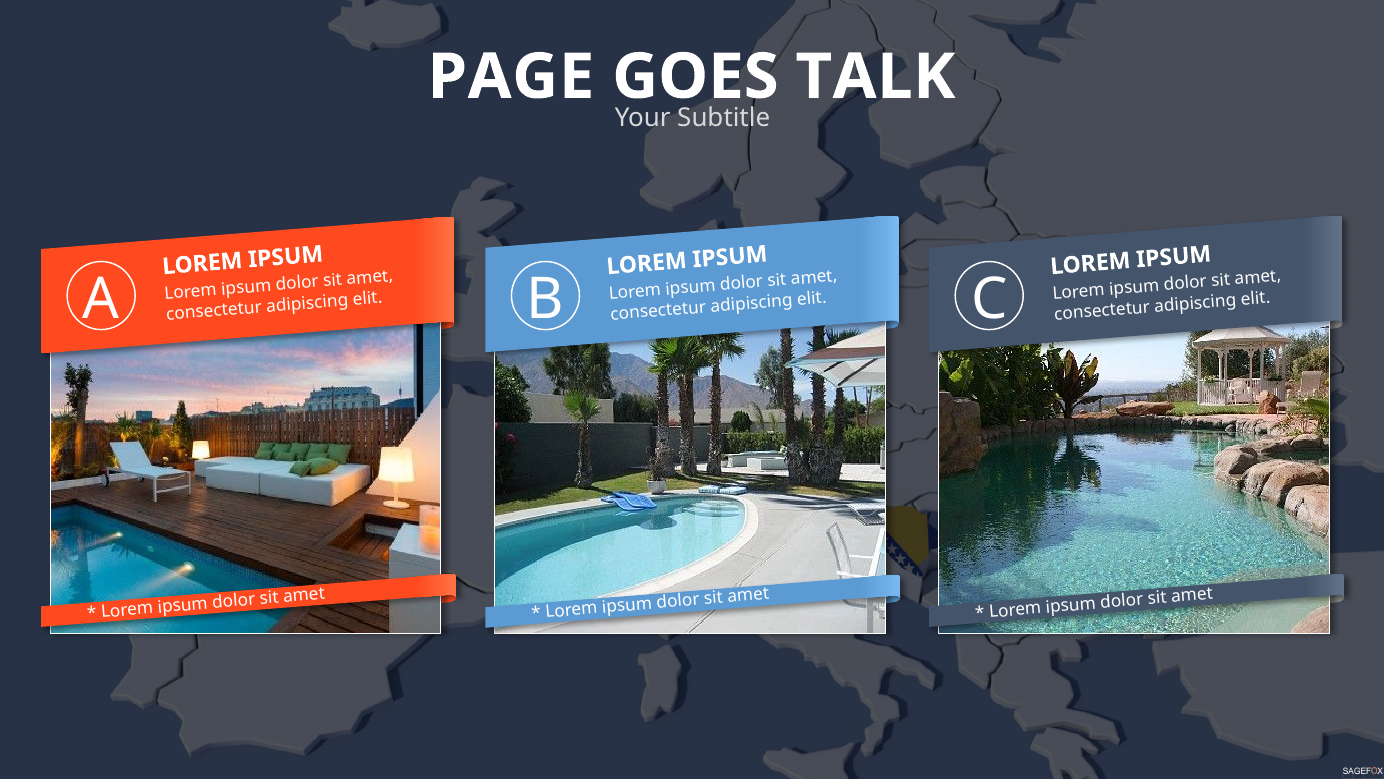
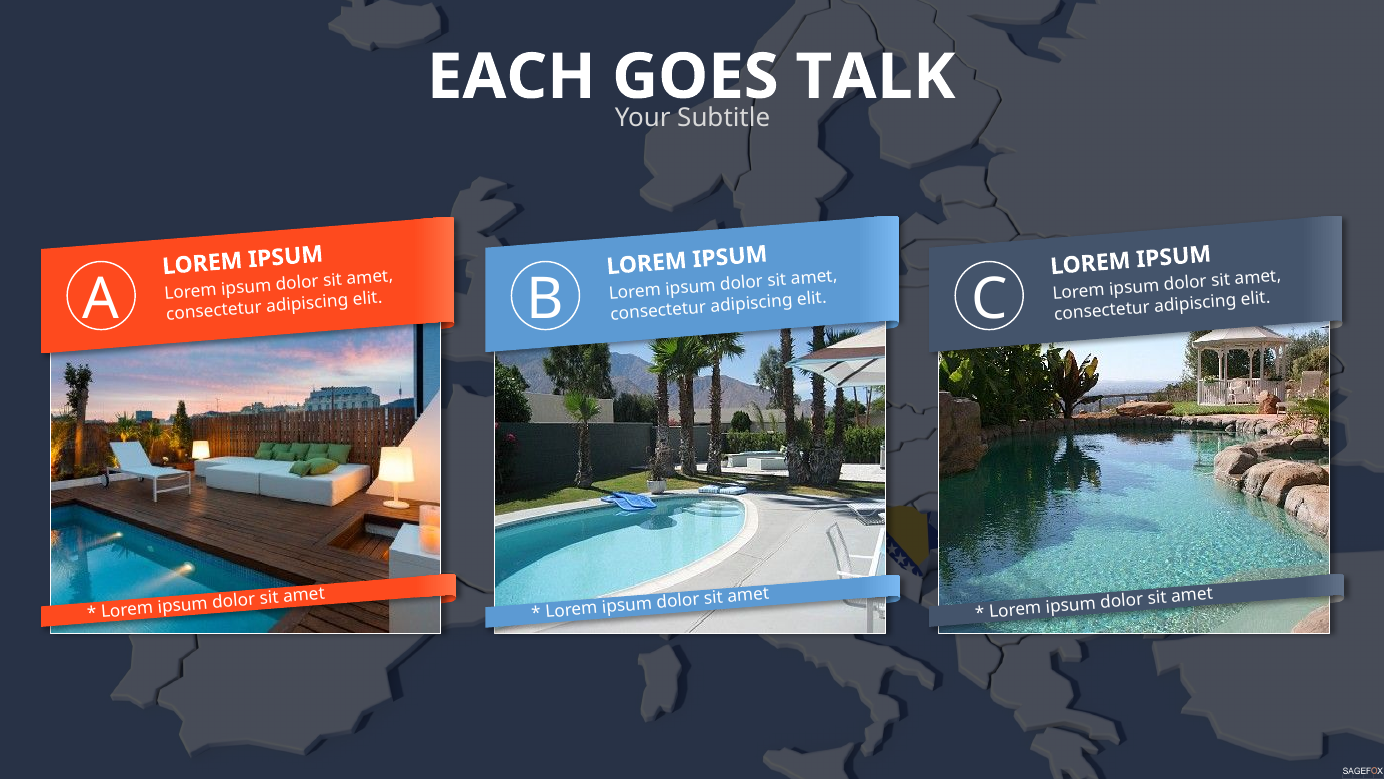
PAGE: PAGE -> EACH
